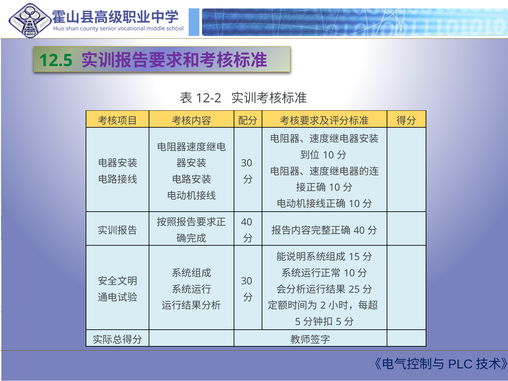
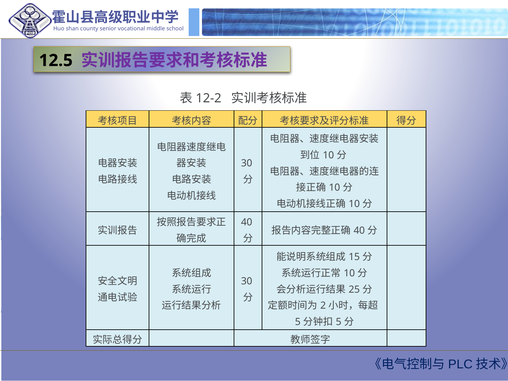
12.5 colour: green -> black
